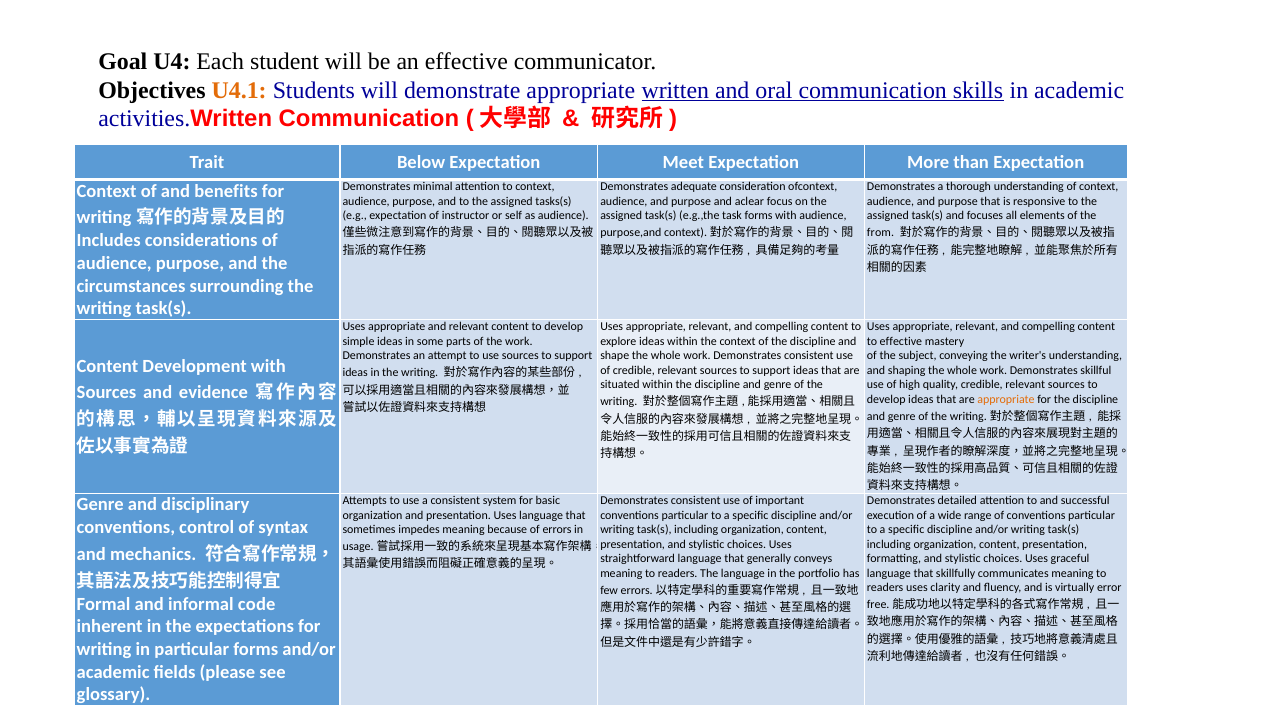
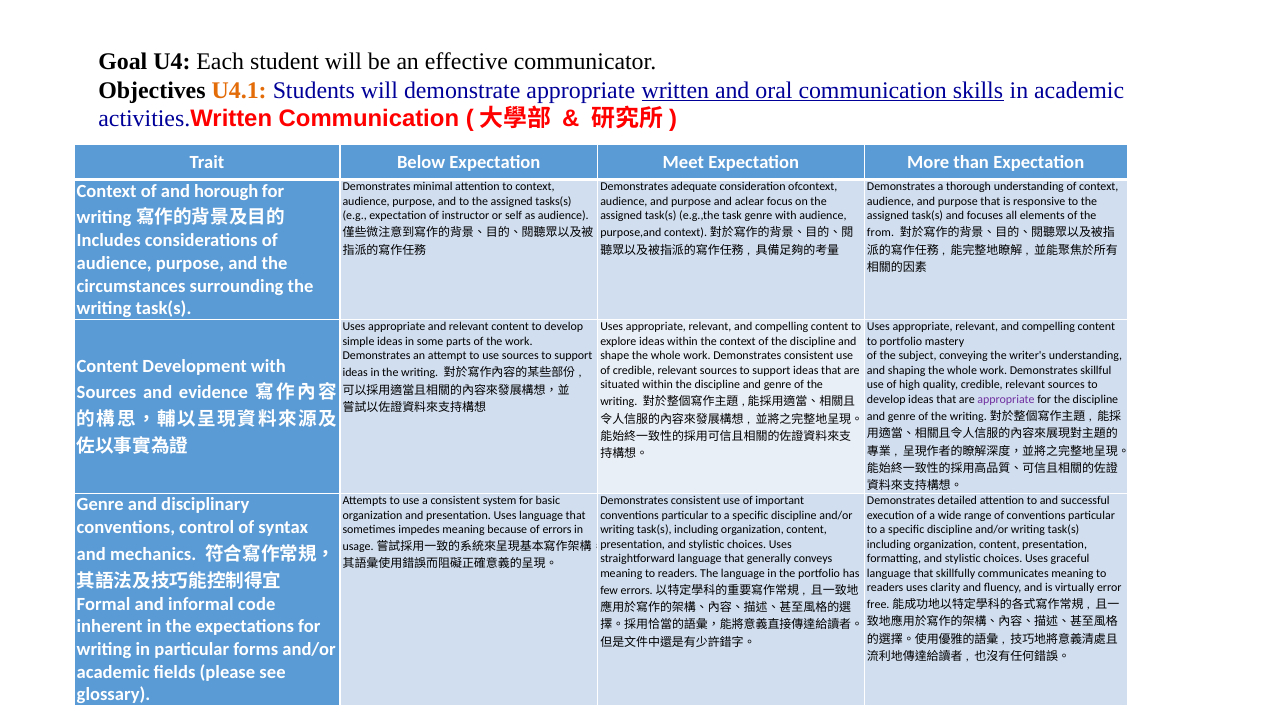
benefits: benefits -> horough
task forms: forms -> genre
to effective: effective -> portfolio
appropriate at (1006, 400) colour: orange -> purple
